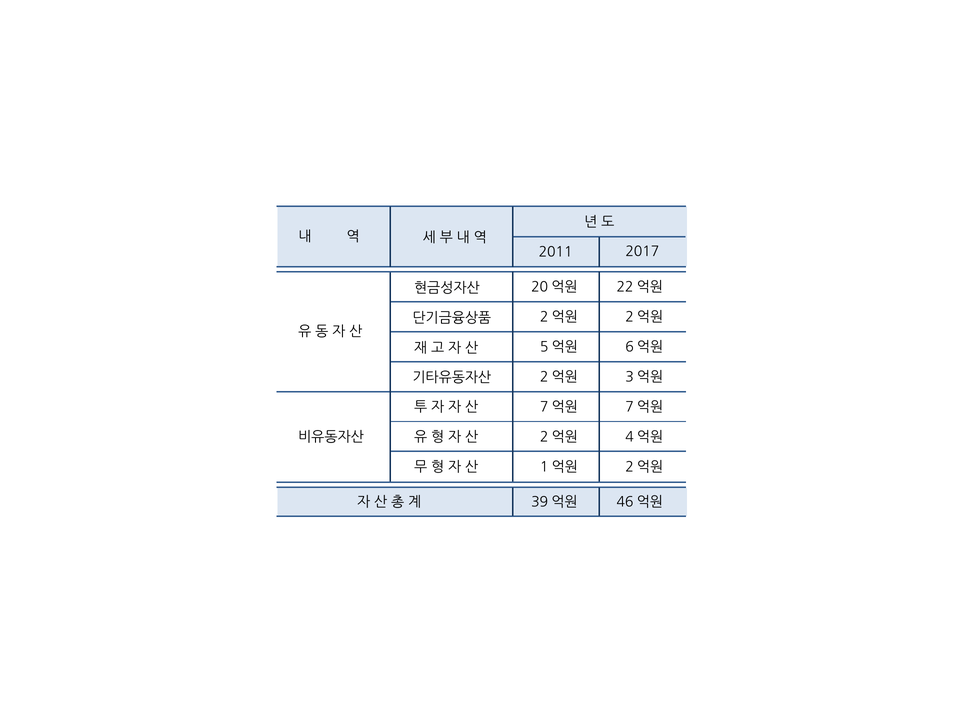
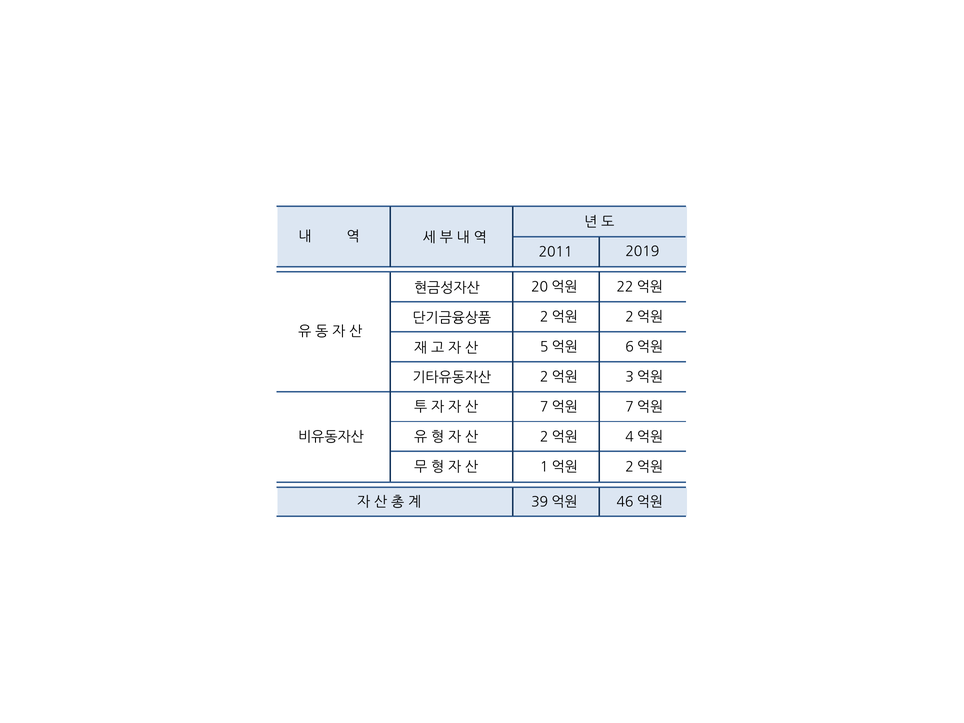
2017: 2017 -> 2019
